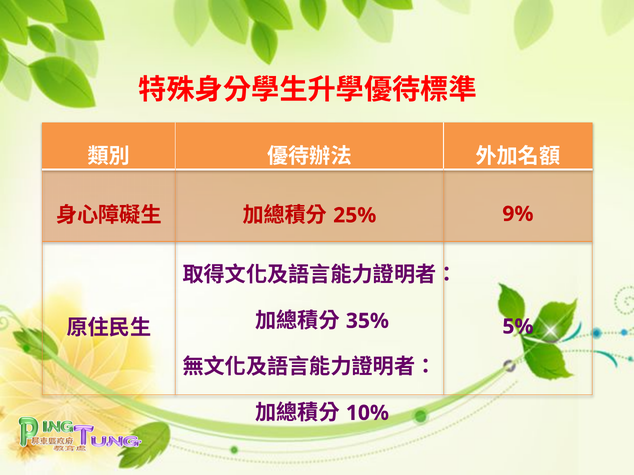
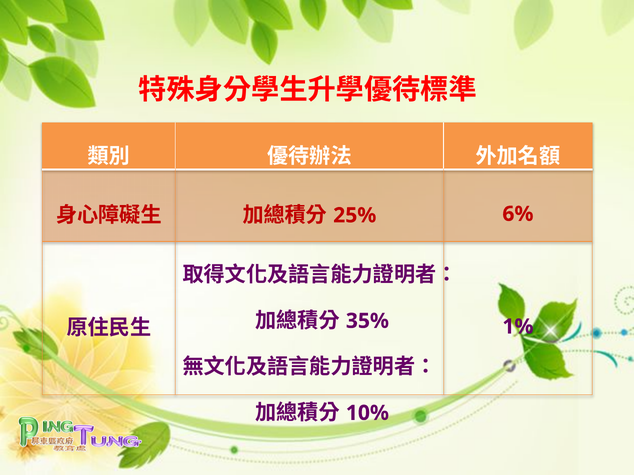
9%: 9% -> 6%
5%: 5% -> 1%
